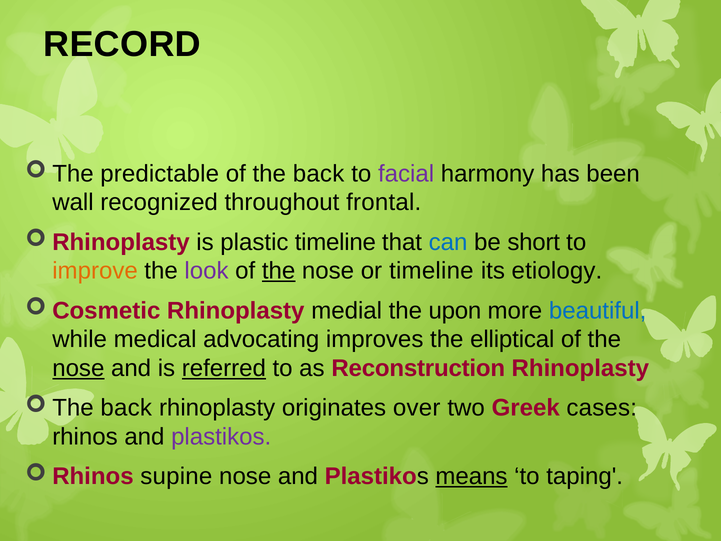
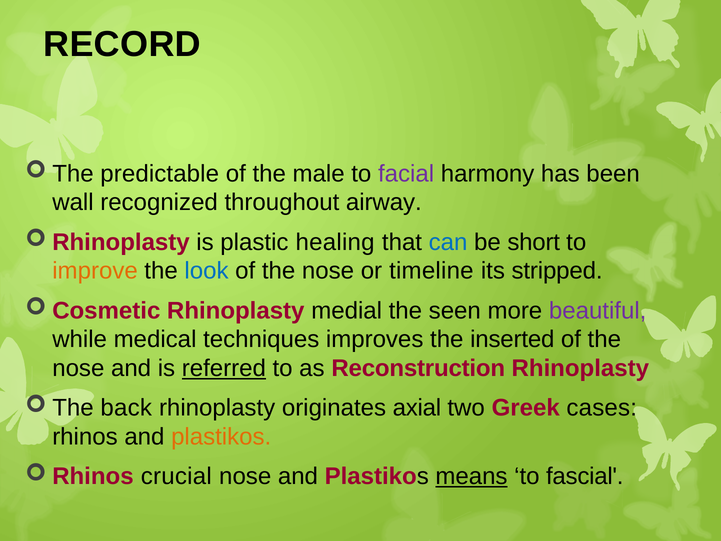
the back: back -> male
frontal: frontal -> airway
plastic timeline: timeline -> healing
look colour: purple -> blue
the at (279, 271) underline: present -> none
etiology: etiology -> stripped
upon: upon -> seen
beautiful colour: blue -> purple
advocating: advocating -> techniques
elliptical: elliptical -> inserted
nose at (78, 368) underline: present -> none
over: over -> axial
plastikos at (221, 437) colour: purple -> orange
supine: supine -> crucial
taping: taping -> fascial
